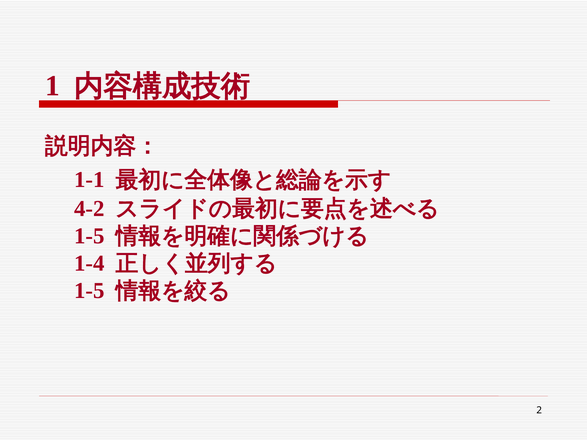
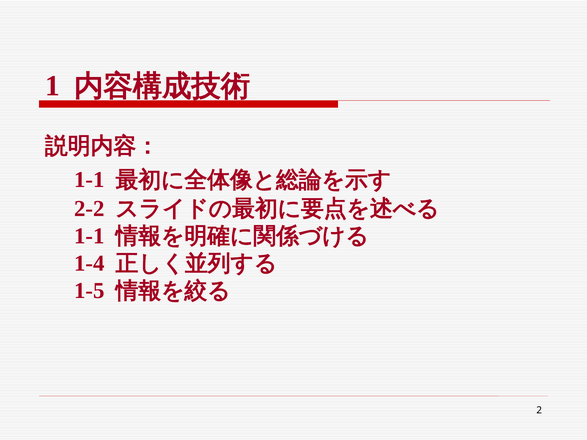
4-2: 4-2 -> 2-2
1-5 at (89, 236): 1-5 -> 1-1
